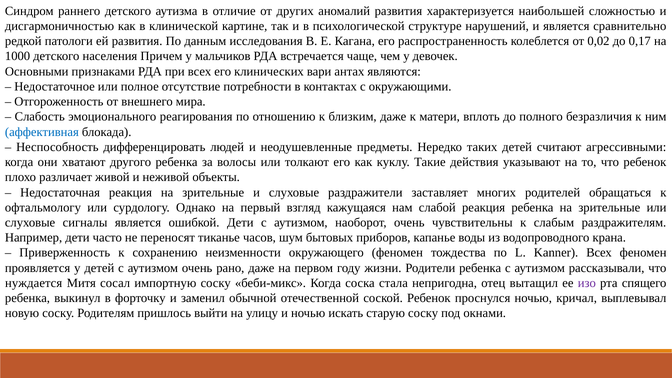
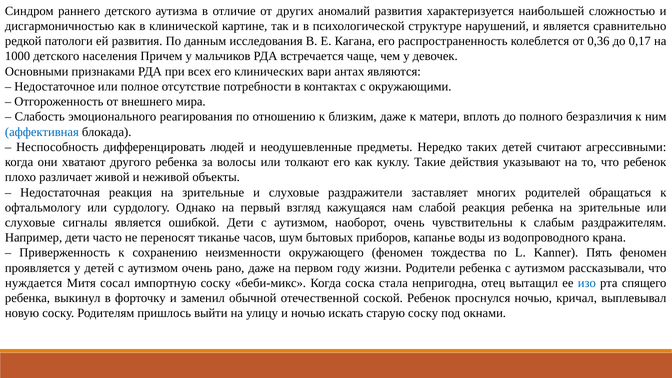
0,02: 0,02 -> 0,36
Kanner Всех: Всех -> Пять
изо colour: purple -> blue
